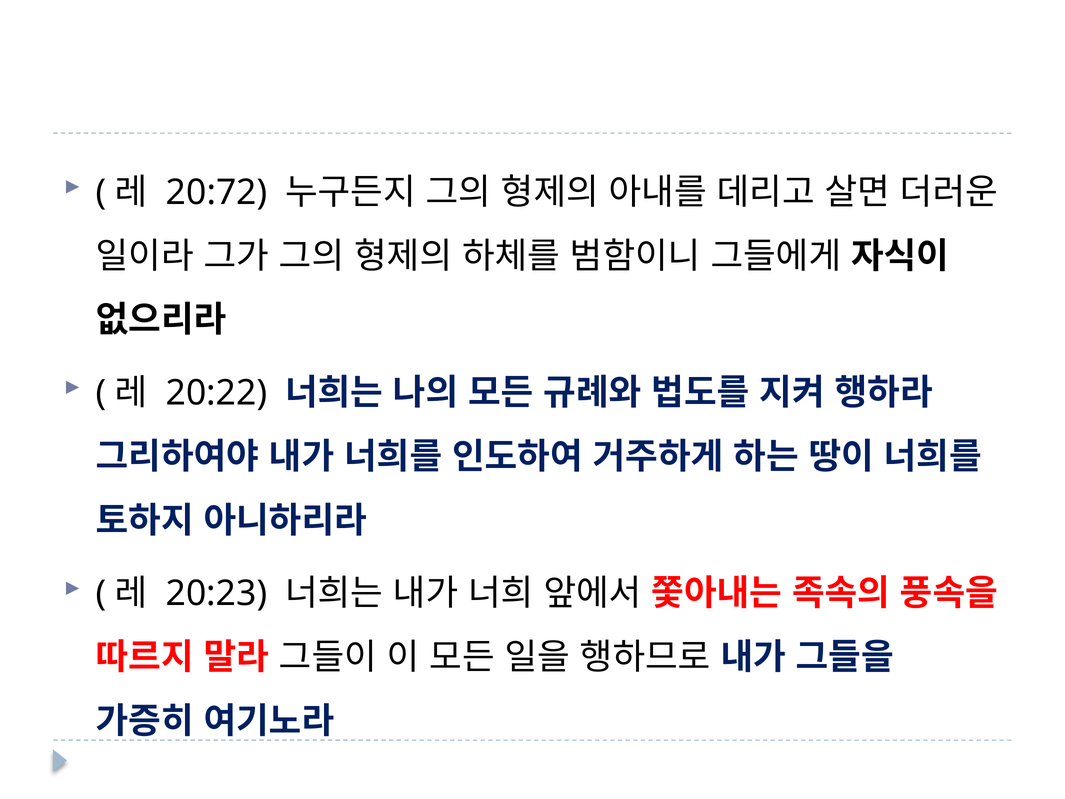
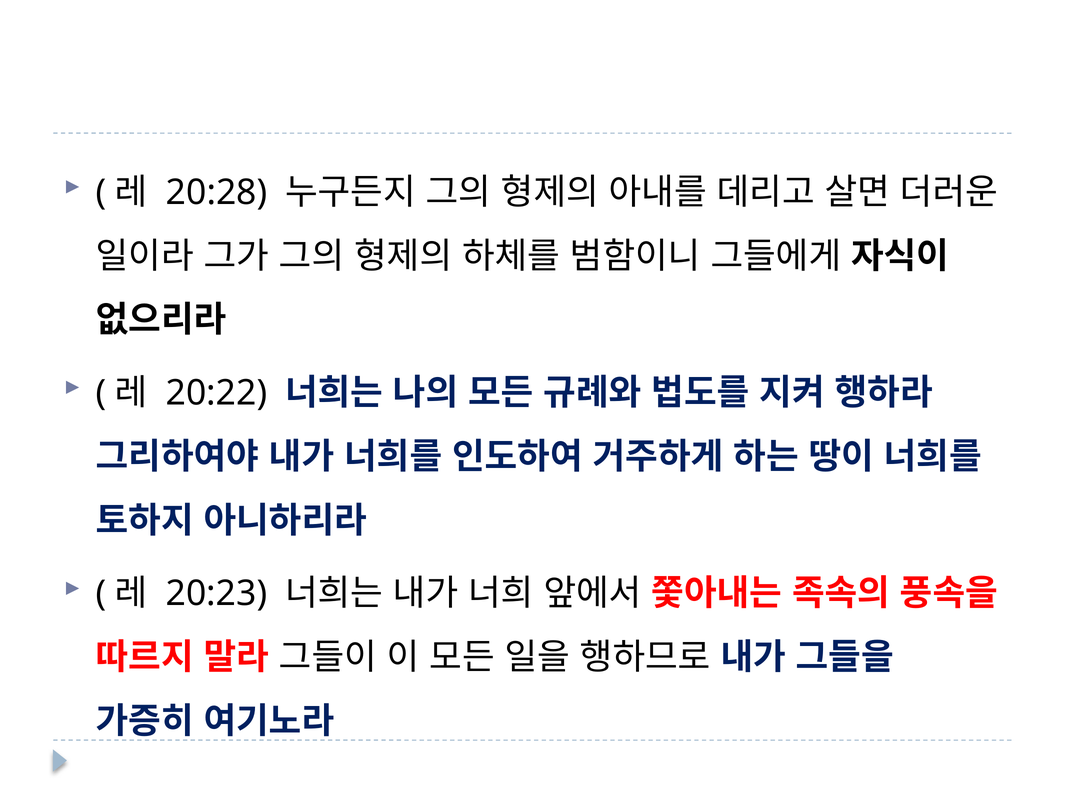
20:72: 20:72 -> 20:28
